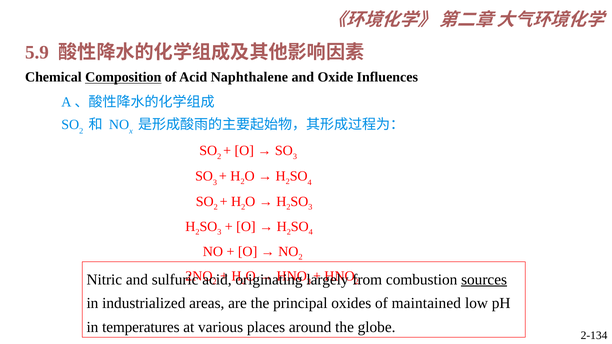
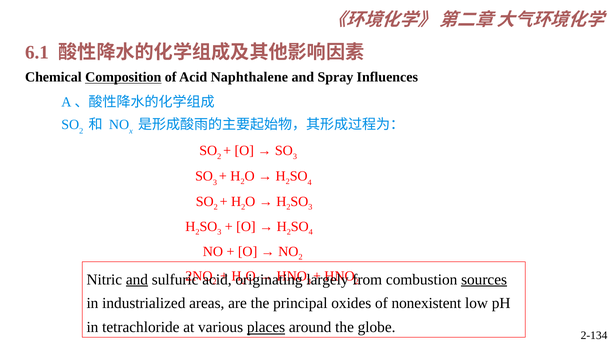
5.9: 5.9 -> 6.1
Oxide: Oxide -> Spray
and at (137, 280) underline: none -> present
maintained: maintained -> nonexistent
temperatures: temperatures -> tetrachloride
places underline: none -> present
